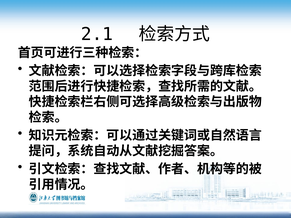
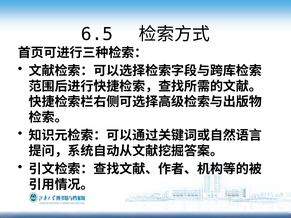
2.1: 2.1 -> 6.5
